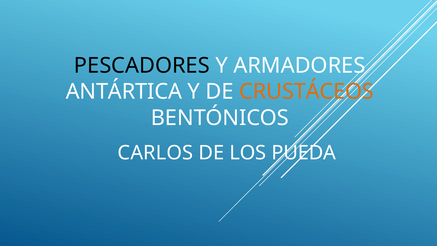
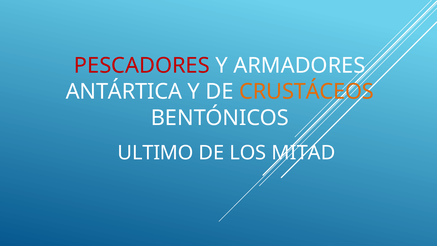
PESCADORES colour: black -> red
CARLOS: CARLOS -> ULTIMO
PUEDA: PUEDA -> MITAD
